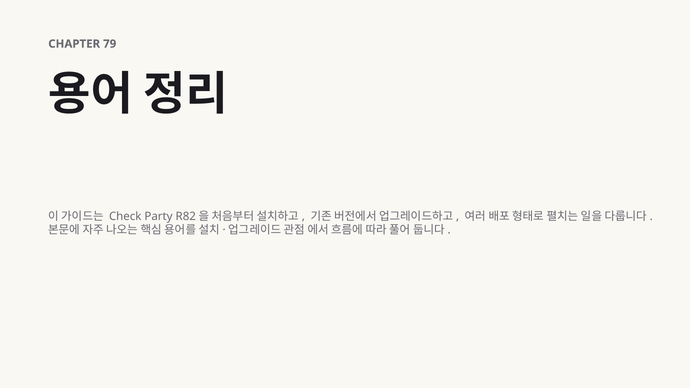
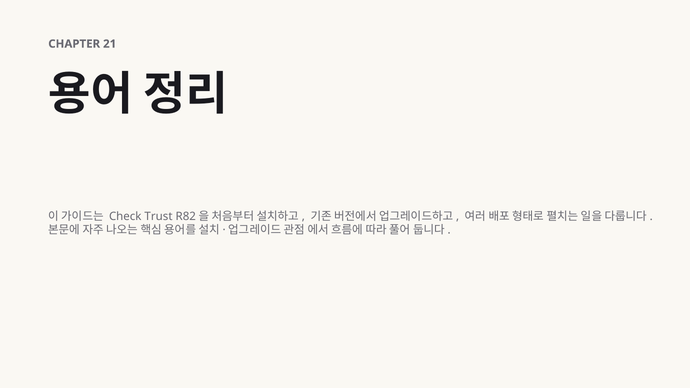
79: 79 -> 21
Party: Party -> Trust
